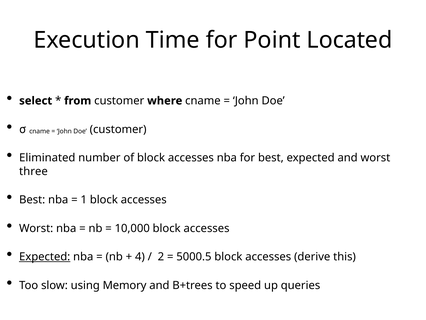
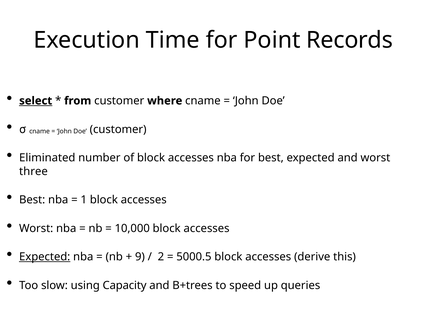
Located: Located -> Records
select underline: none -> present
4: 4 -> 9
Memory: Memory -> Capacity
